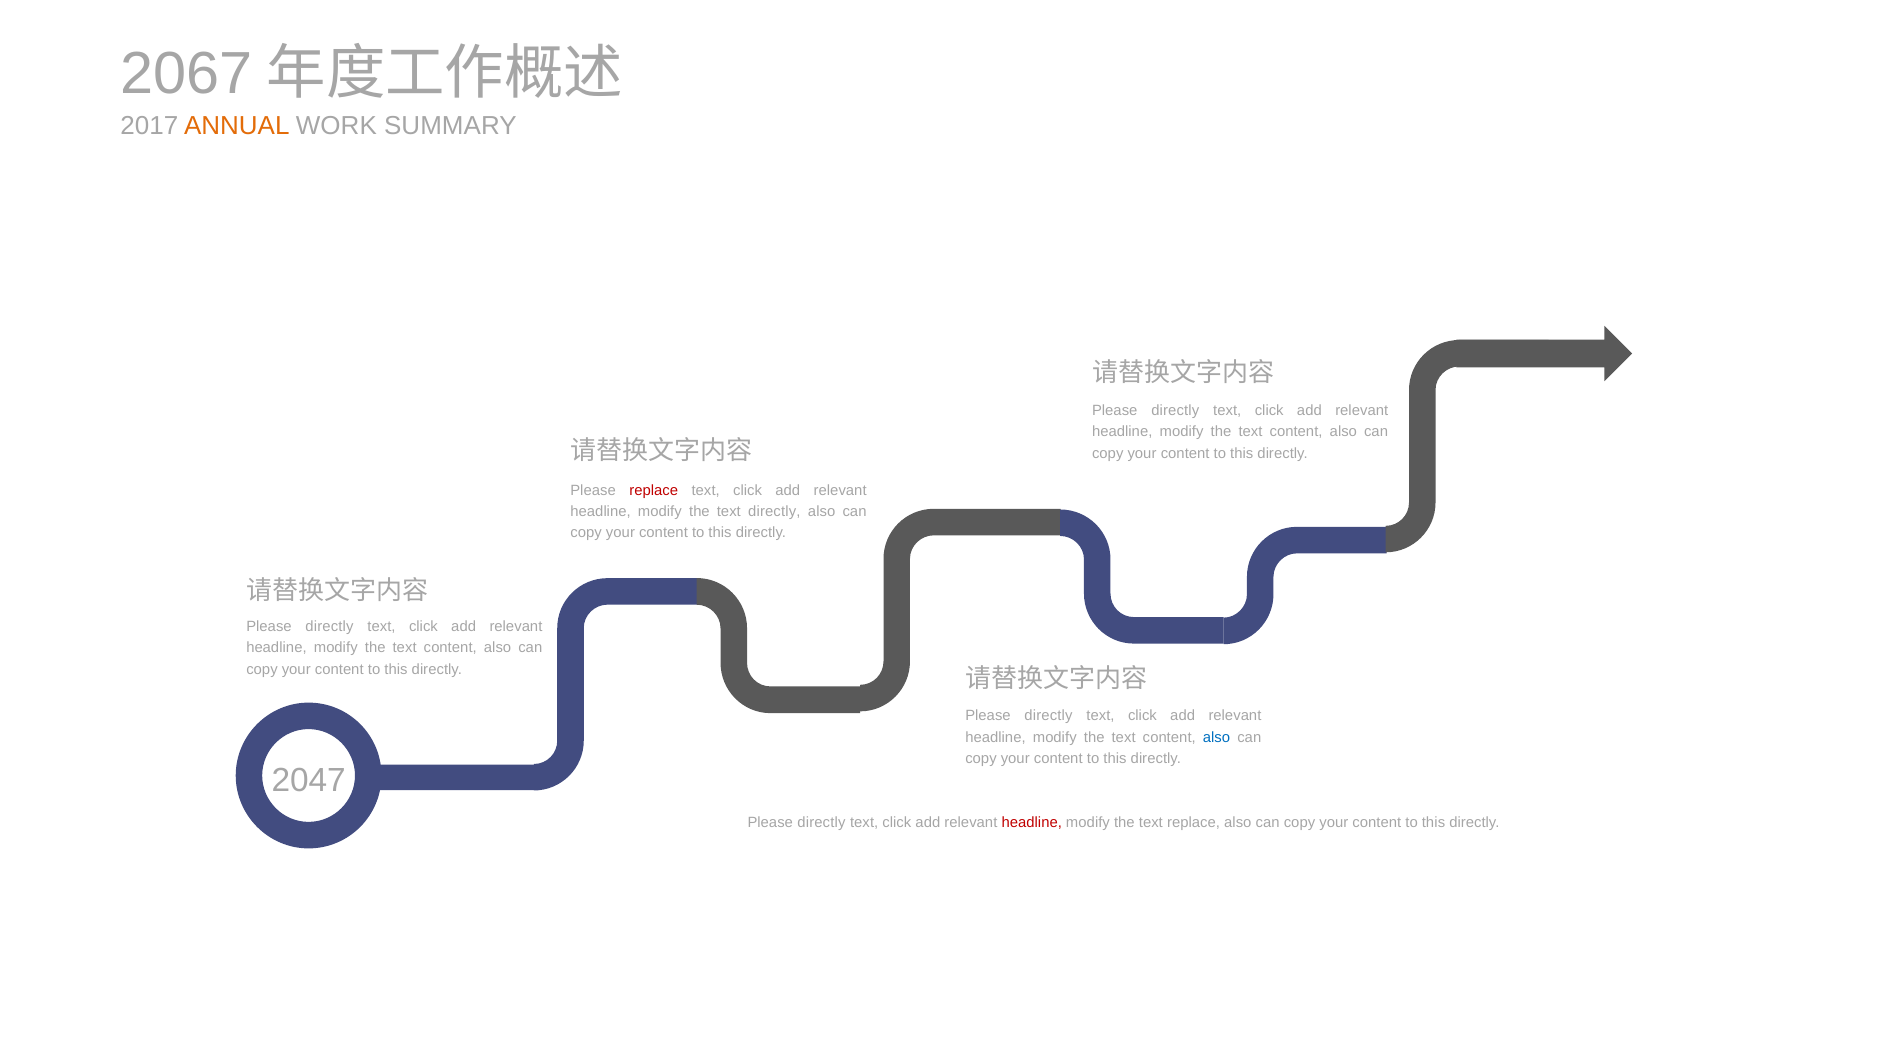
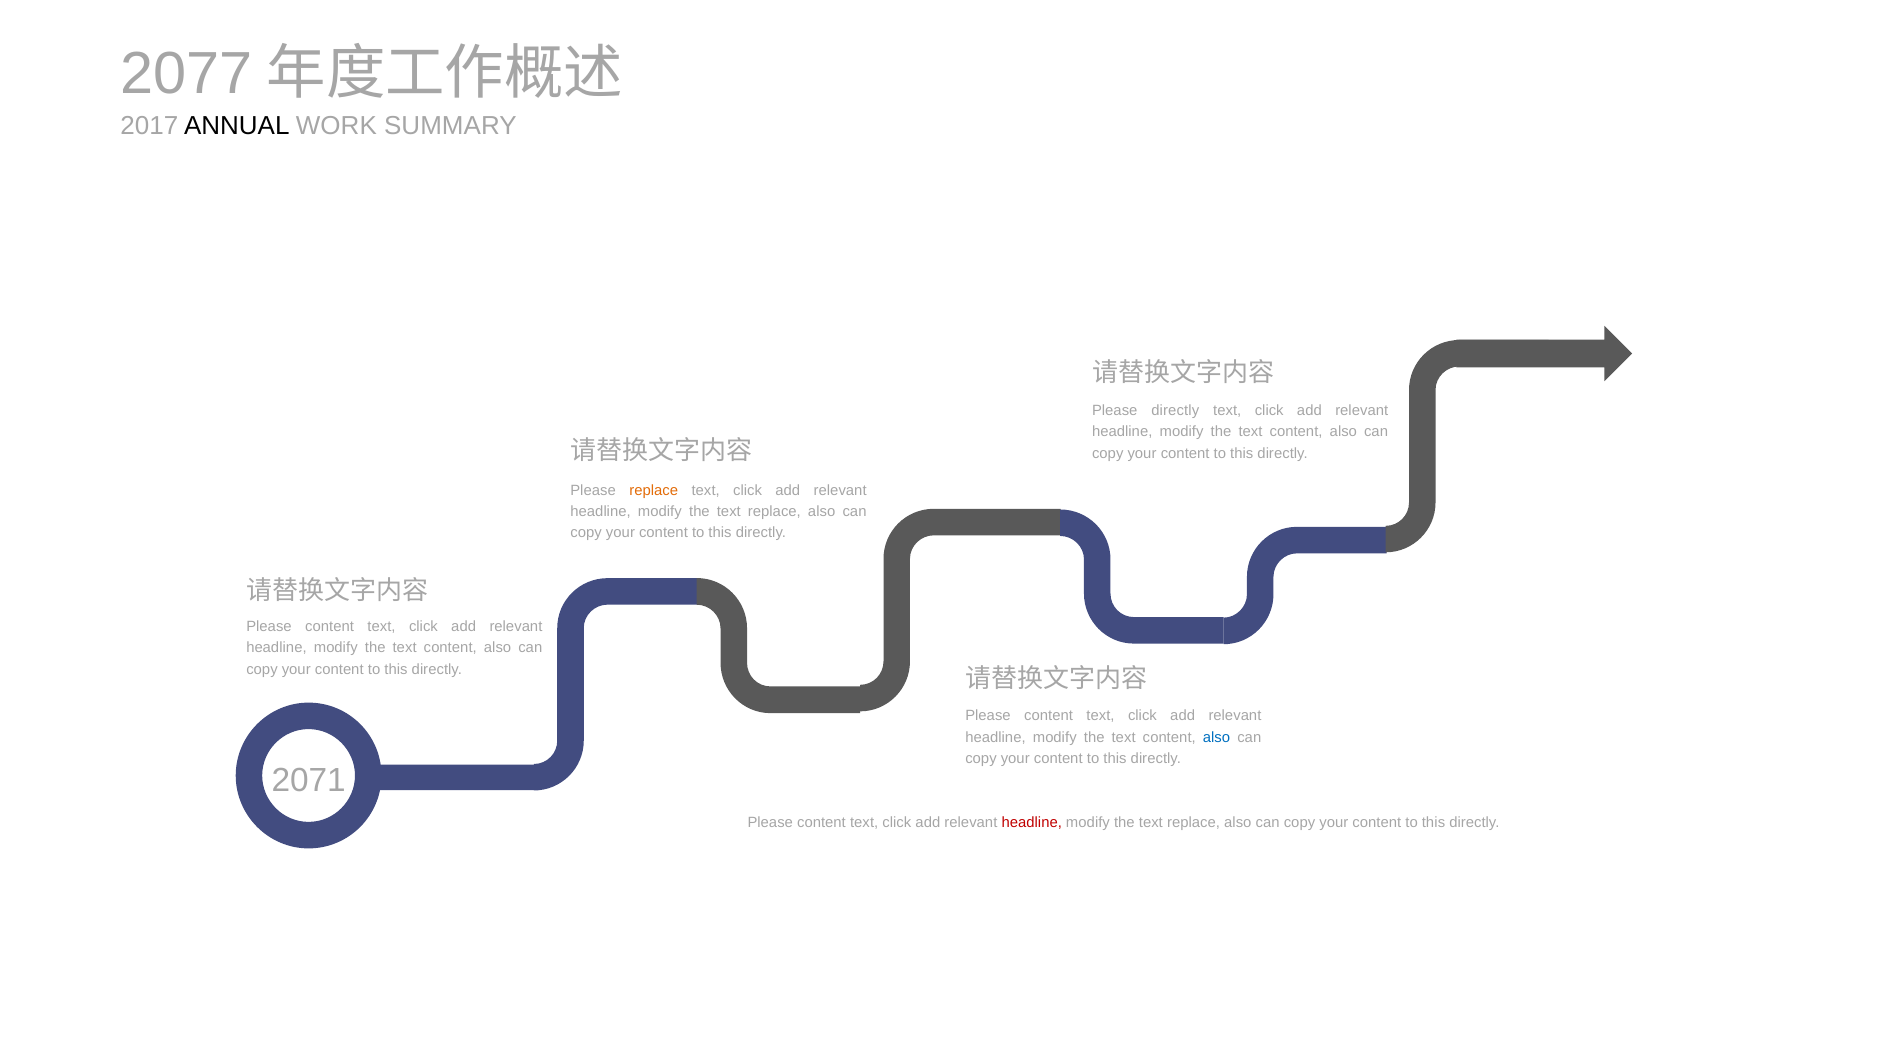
2067: 2067 -> 2077
ANNUAL colour: orange -> black
replace at (654, 490) colour: red -> orange
directly at (774, 512): directly -> replace
directly at (329, 627): directly -> content
directly at (1048, 716): directly -> content
2047: 2047 -> 2071
directly at (821, 823): directly -> content
